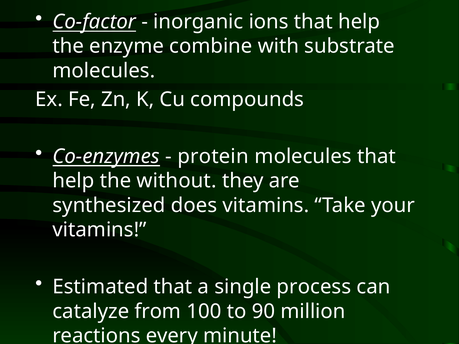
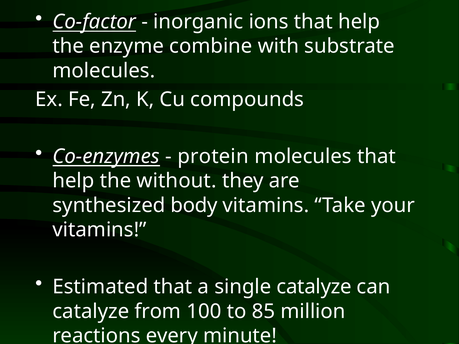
does: does -> body
single process: process -> catalyze
90: 90 -> 85
